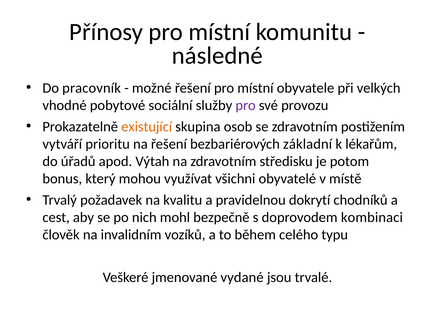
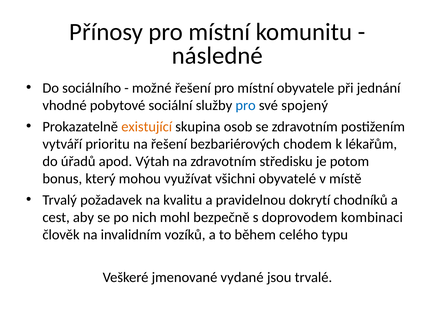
pracovník: pracovník -> sociálního
velkých: velkých -> jednání
pro at (246, 105) colour: purple -> blue
provozu: provozu -> spojený
základní: základní -> chodem
